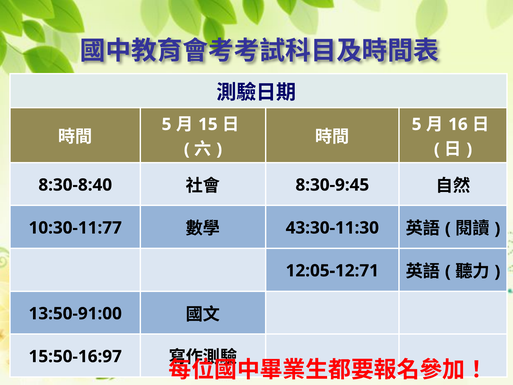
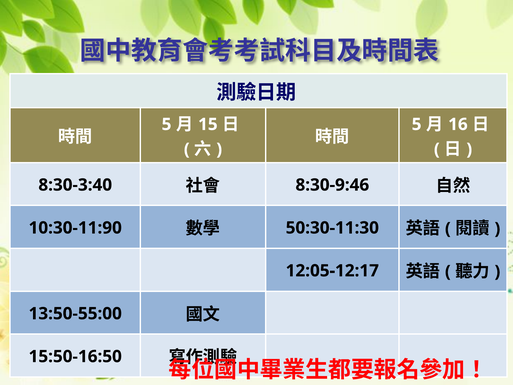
8:30-8:40: 8:30-8:40 -> 8:30-3:40
8:30-9:45: 8:30-9:45 -> 8:30-9:46
10:30-11:77: 10:30-11:77 -> 10:30-11:90
43:30-11:30: 43:30-11:30 -> 50:30-11:30
12:05-12:71: 12:05-12:71 -> 12:05-12:17
13:50-91:00: 13:50-91:00 -> 13:50-55:00
15:50-16:97: 15:50-16:97 -> 15:50-16:50
